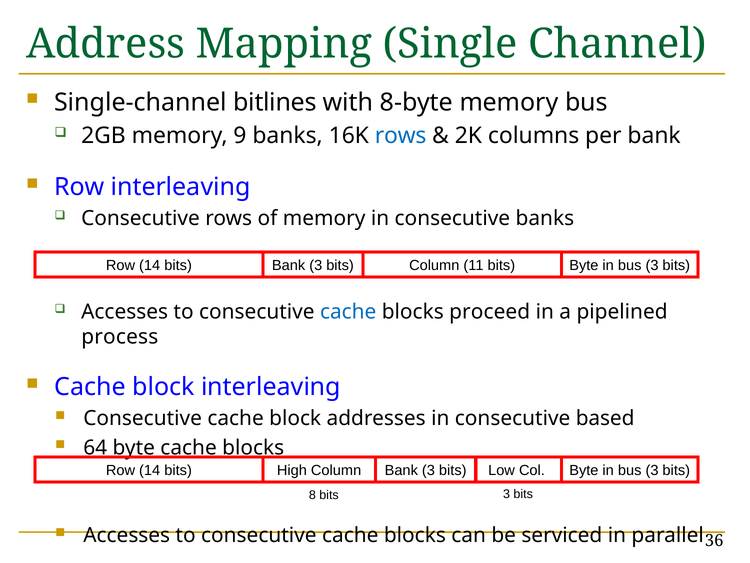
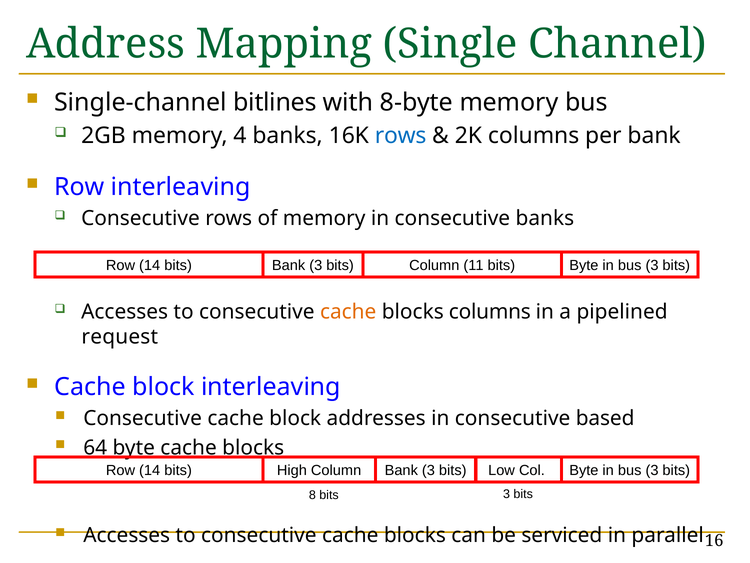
9: 9 -> 4
cache at (348, 312) colour: blue -> orange
blocks proceed: proceed -> columns
process: process -> request
36: 36 -> 16
